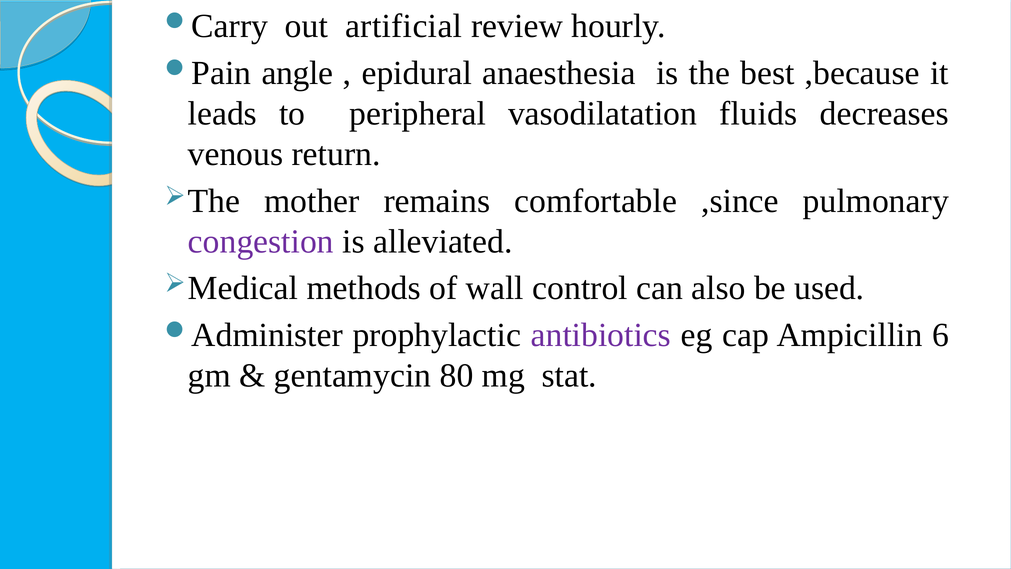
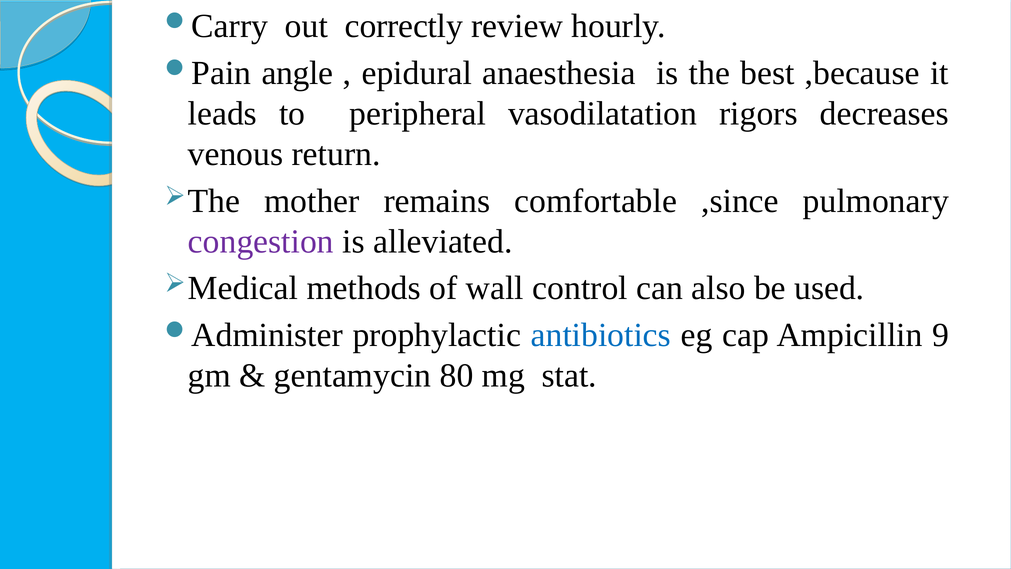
artificial: artificial -> correctly
fluids: fluids -> rigors
antibiotics colour: purple -> blue
6: 6 -> 9
